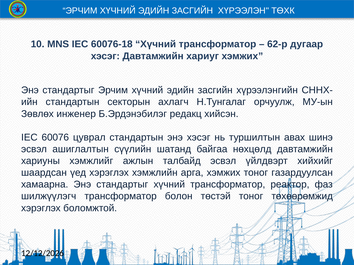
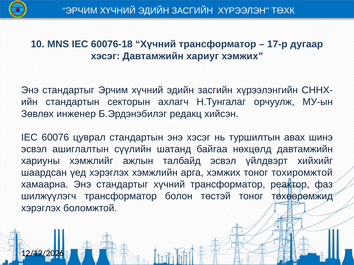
62-р: 62-р -> 17-р
газардуулсан: газардуулсан -> тохиромжтой
